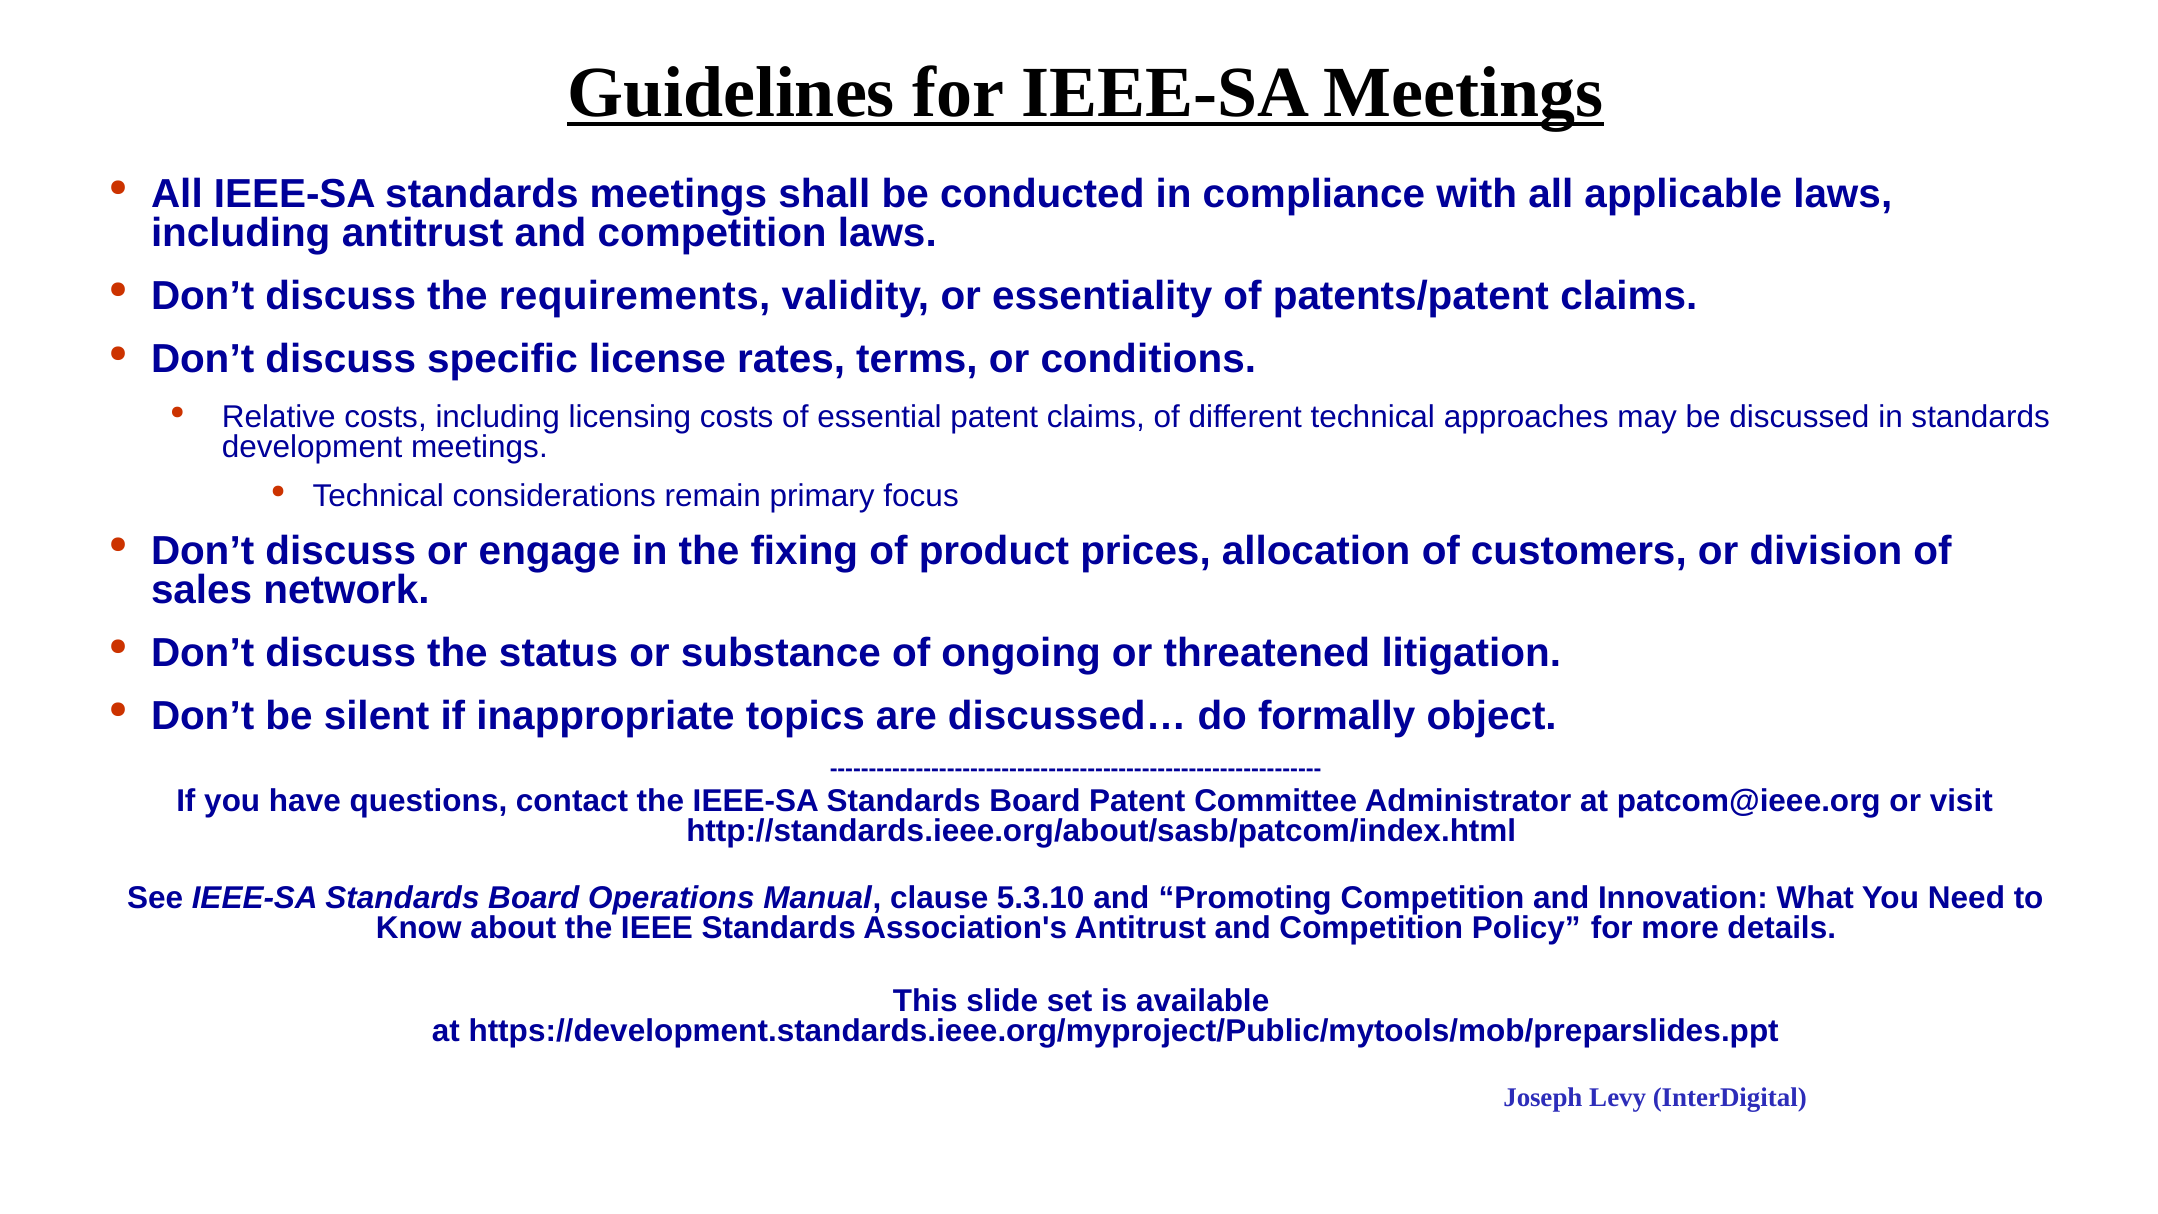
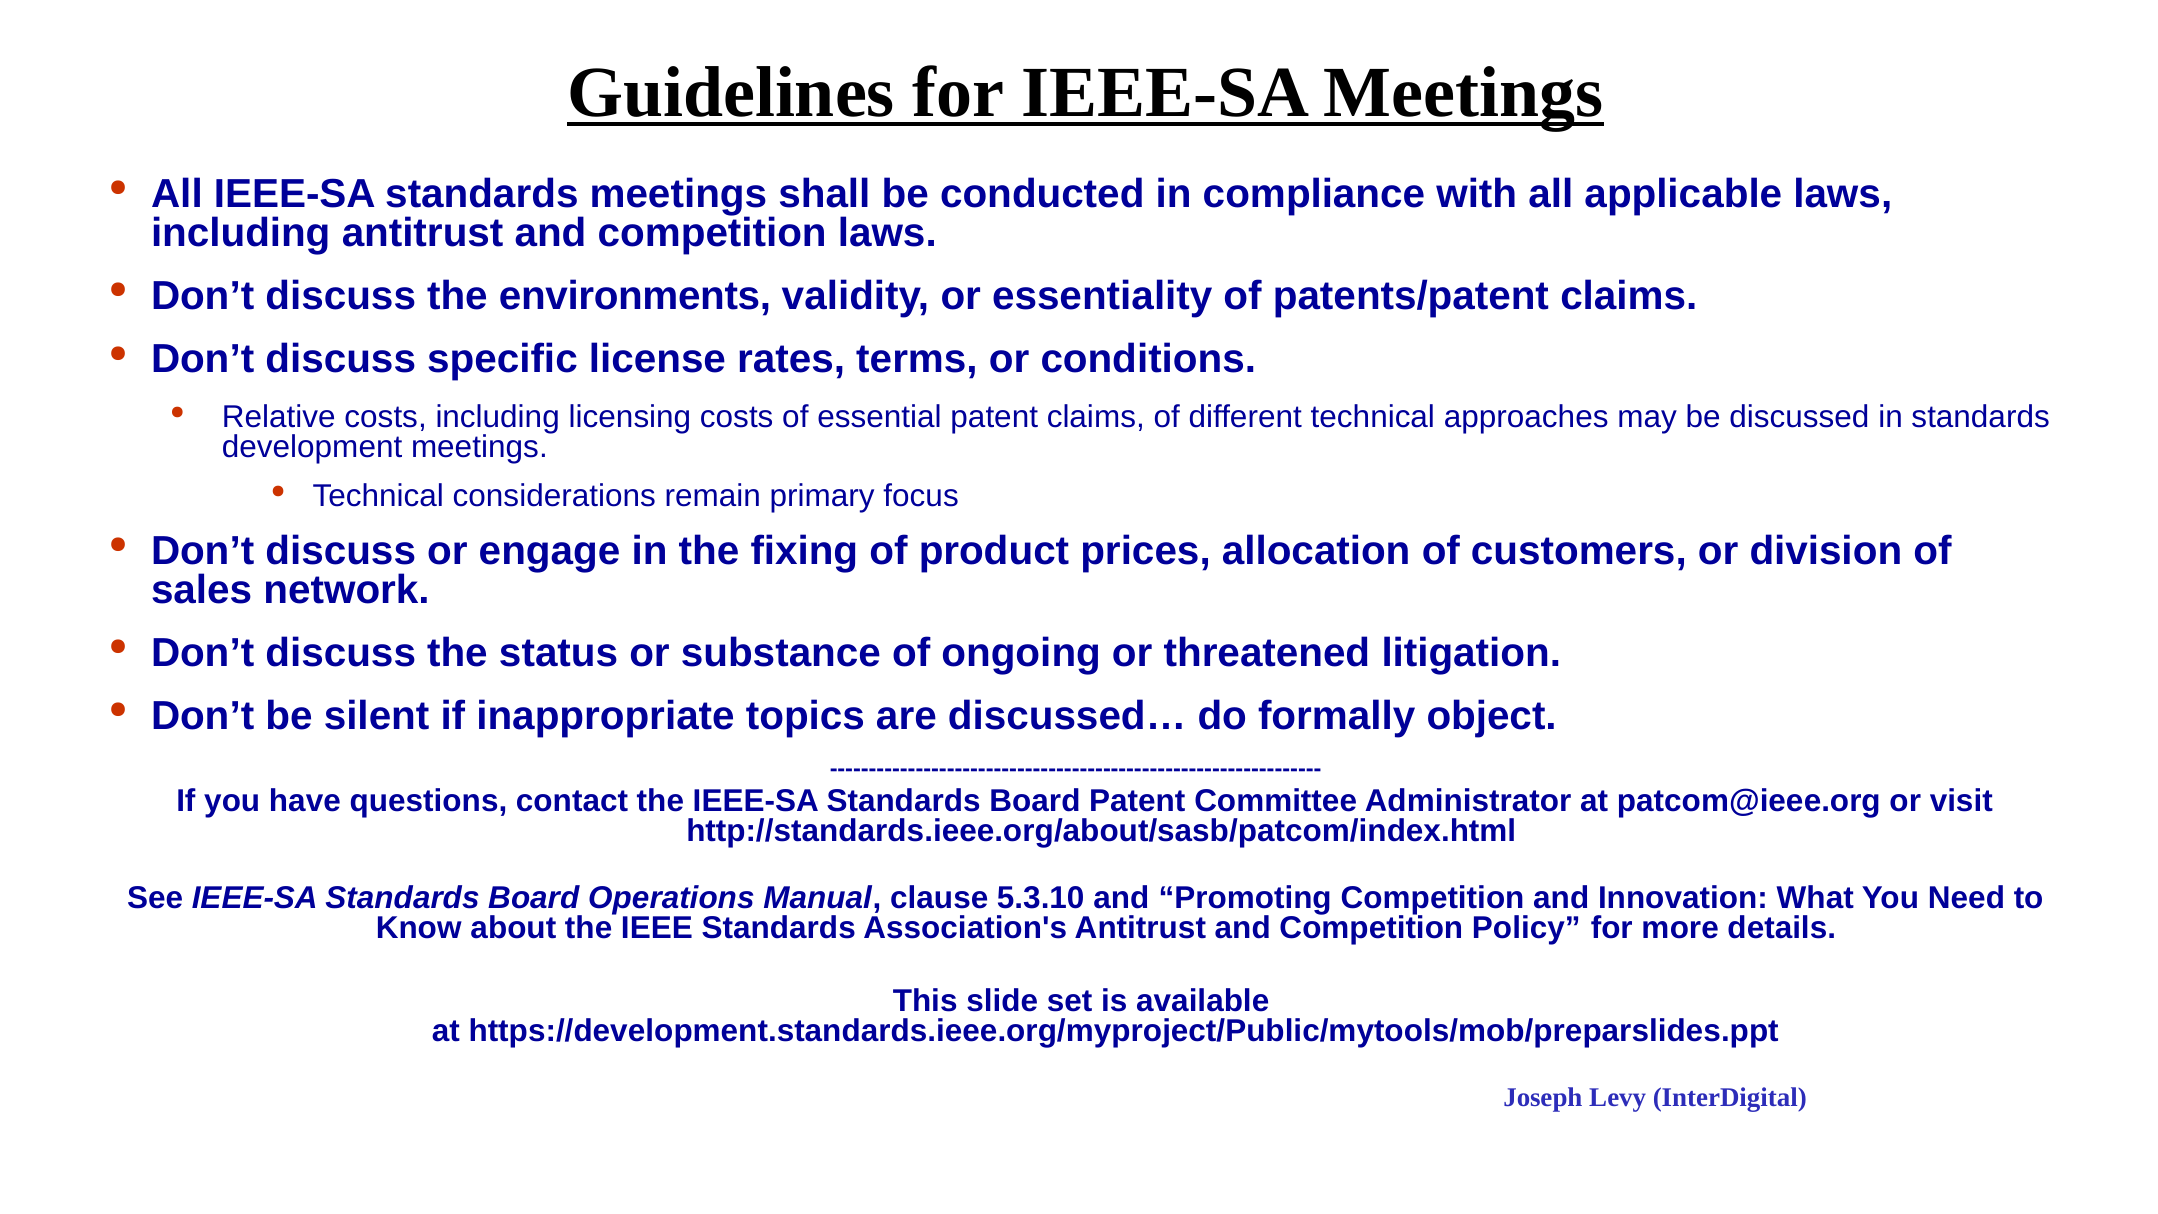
requirements: requirements -> environments
